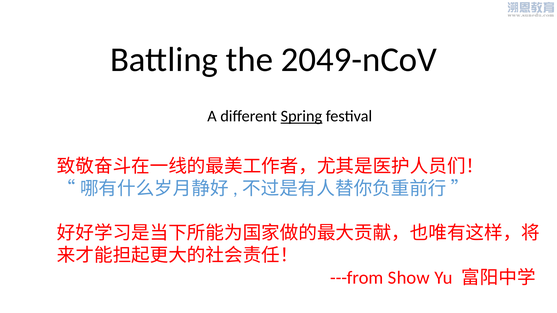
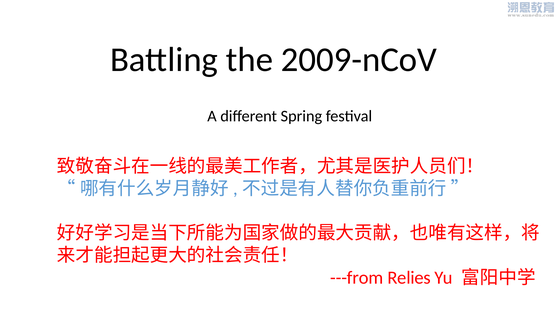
2049-nCoV: 2049-nCoV -> 2009-nCoV
Spring underline: present -> none
Show: Show -> Relies
